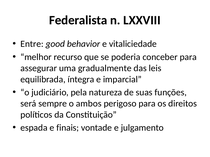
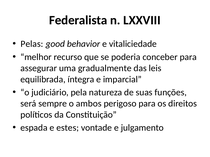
Entre: Entre -> Pelas
finais: finais -> estes
